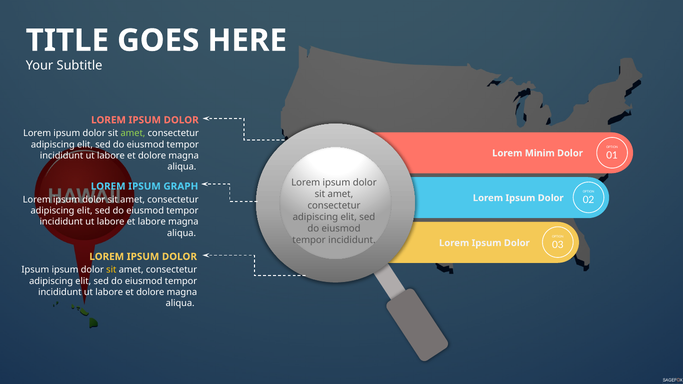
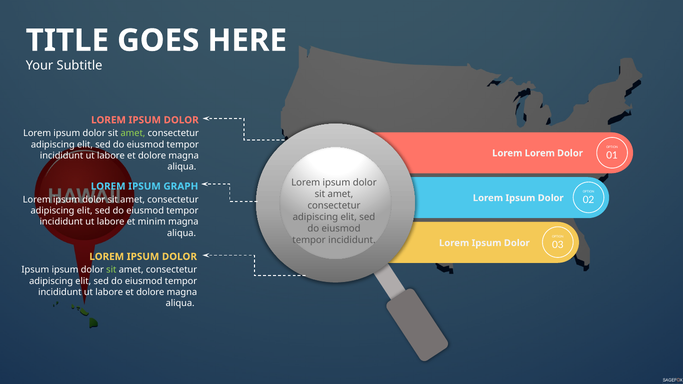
Lorem Minim: Minim -> Lorem
et labore: labore -> minim
sit at (111, 270) colour: yellow -> light green
